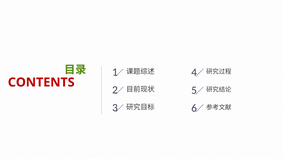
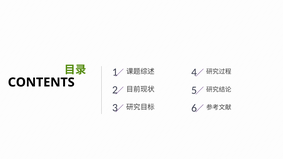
CONTENTS colour: red -> black
